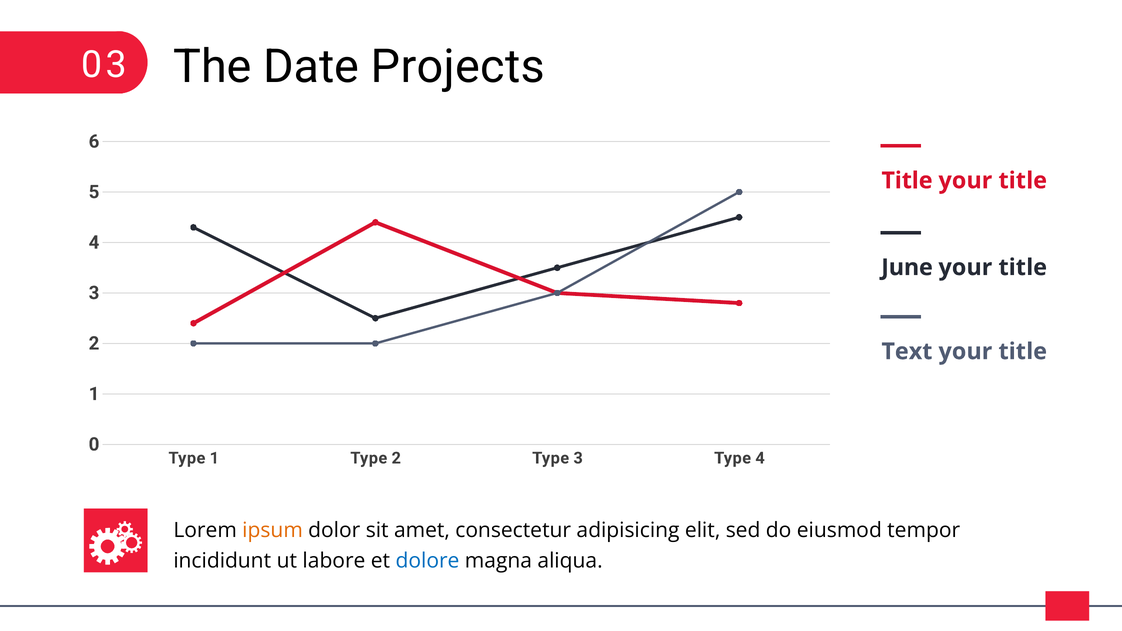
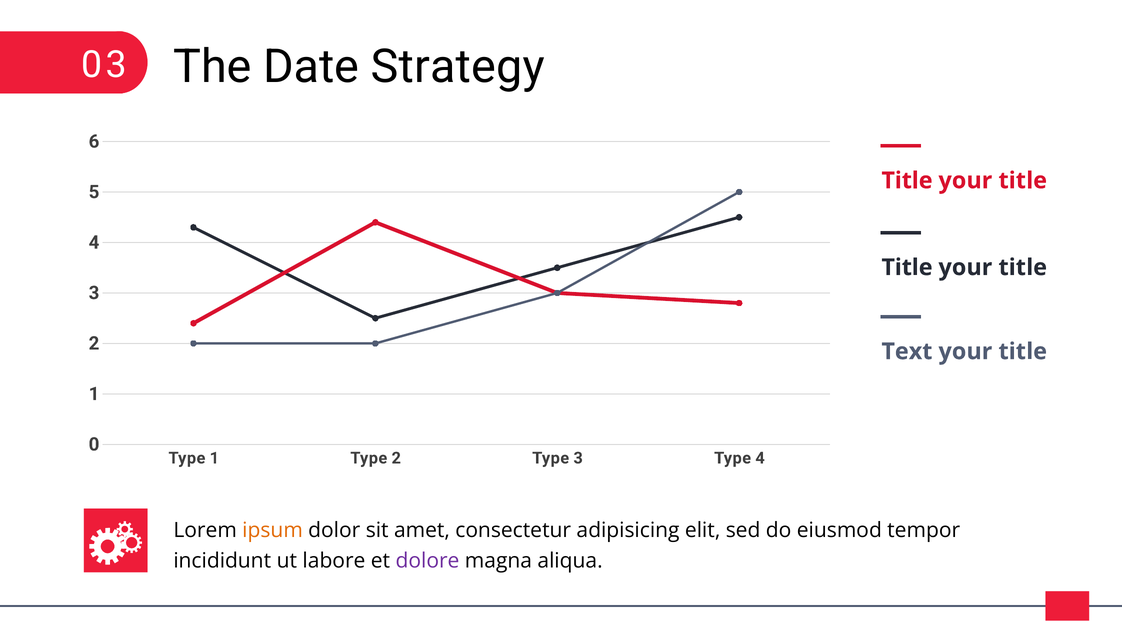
Projects: Projects -> Strategy
June at (907, 267): June -> Title
dolore colour: blue -> purple
